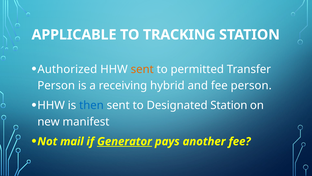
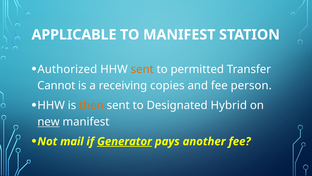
TO TRACKING: TRACKING -> MANIFEST
Person at (56, 85): Person -> Cannot
hybrid: hybrid -> copies
then colour: blue -> orange
Designated Station: Station -> Hybrid
new underline: none -> present
